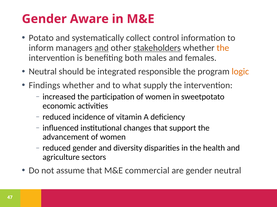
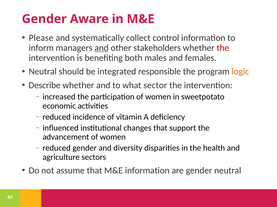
Potato: Potato -> Please
stakeholders underline: present -> none
the at (223, 48) colour: orange -> red
Findings: Findings -> Describe
supply: supply -> sector
M&E commercial: commercial -> information
